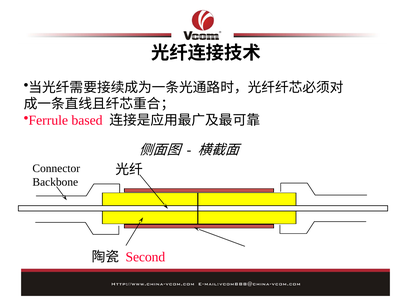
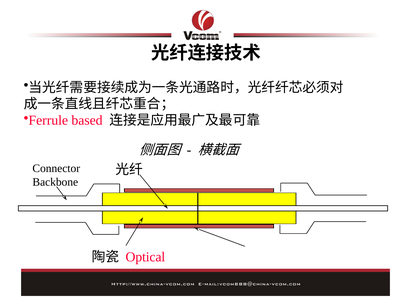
Second: Second -> Optical
